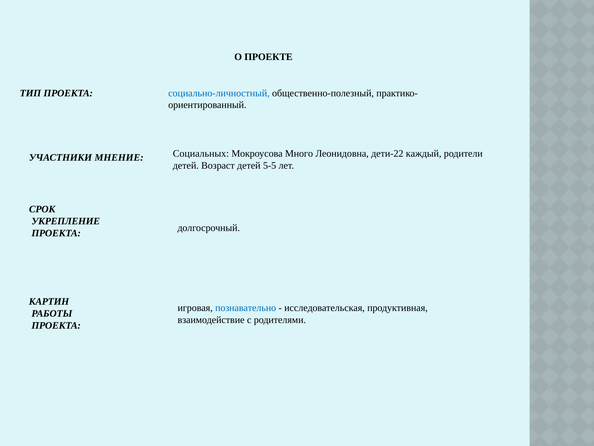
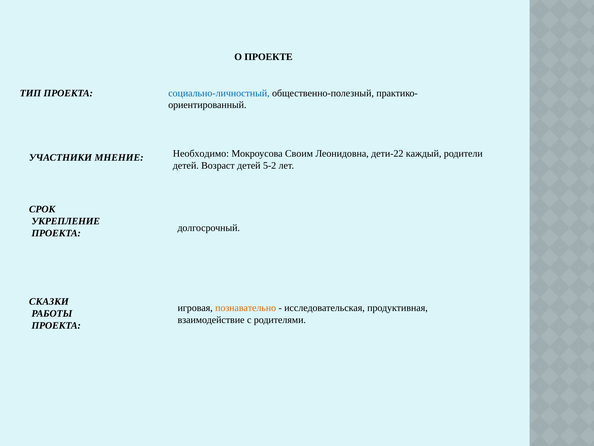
Социальных: Социальных -> Необходимо
Много: Много -> Своим
5-5: 5-5 -> 5-2
КАРТИН: КАРТИН -> СКАЗКИ
познавательно colour: blue -> orange
